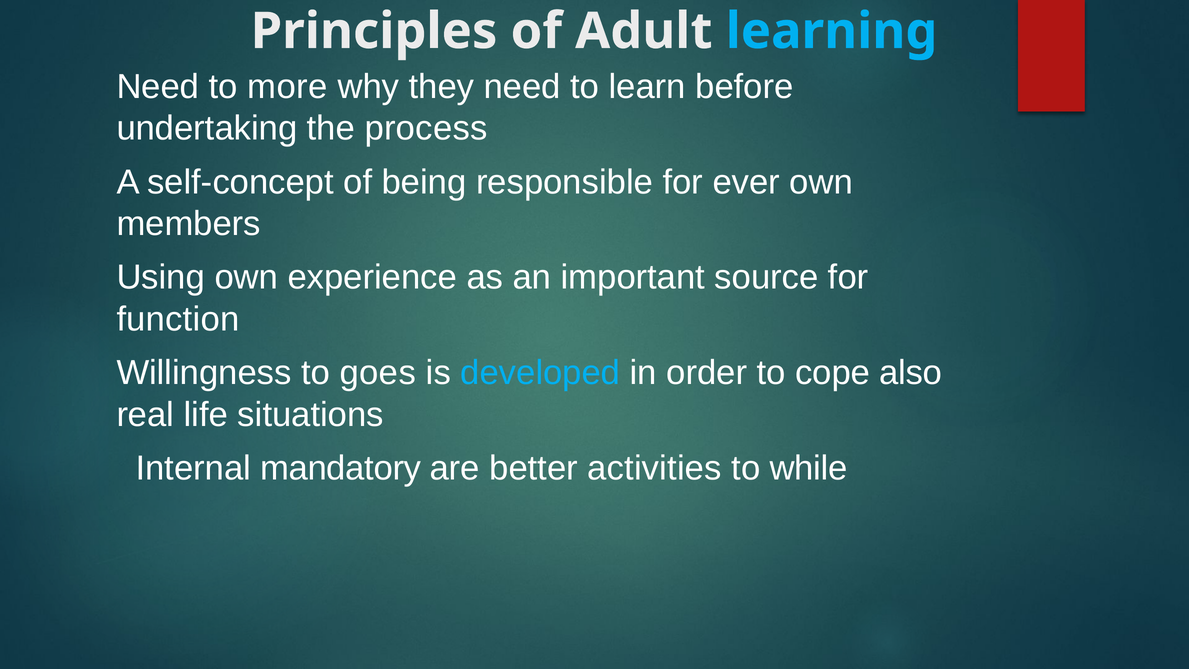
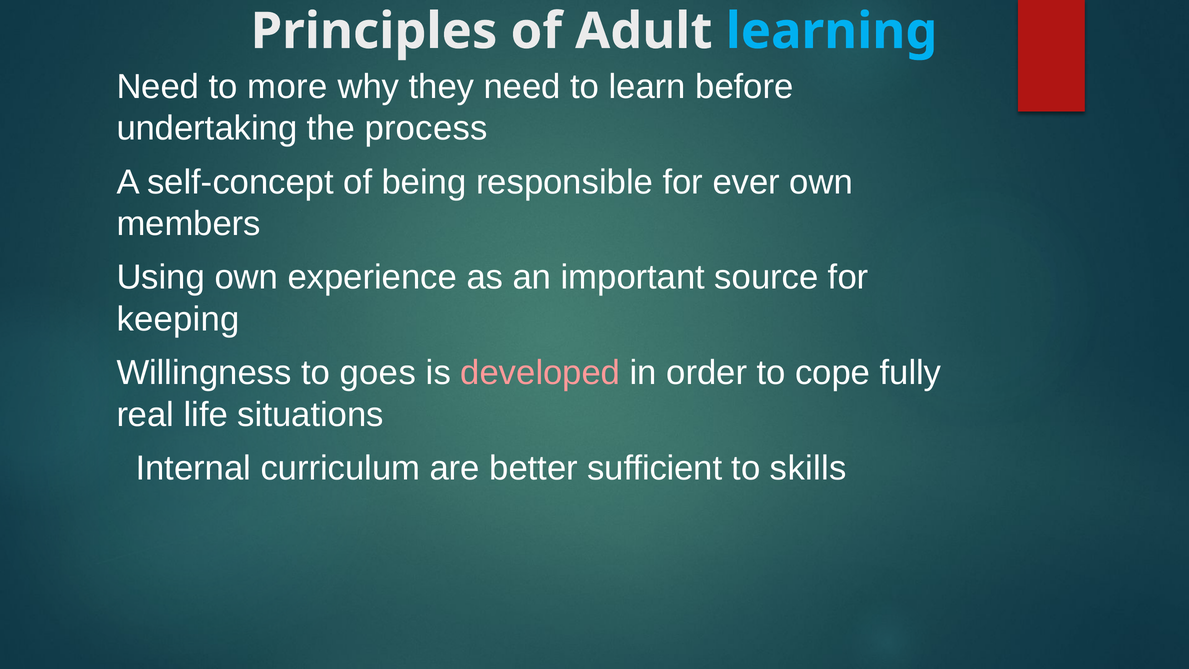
function: function -> keeping
developed colour: light blue -> pink
also: also -> fully
mandatory: mandatory -> curriculum
activities: activities -> sufficient
while: while -> skills
